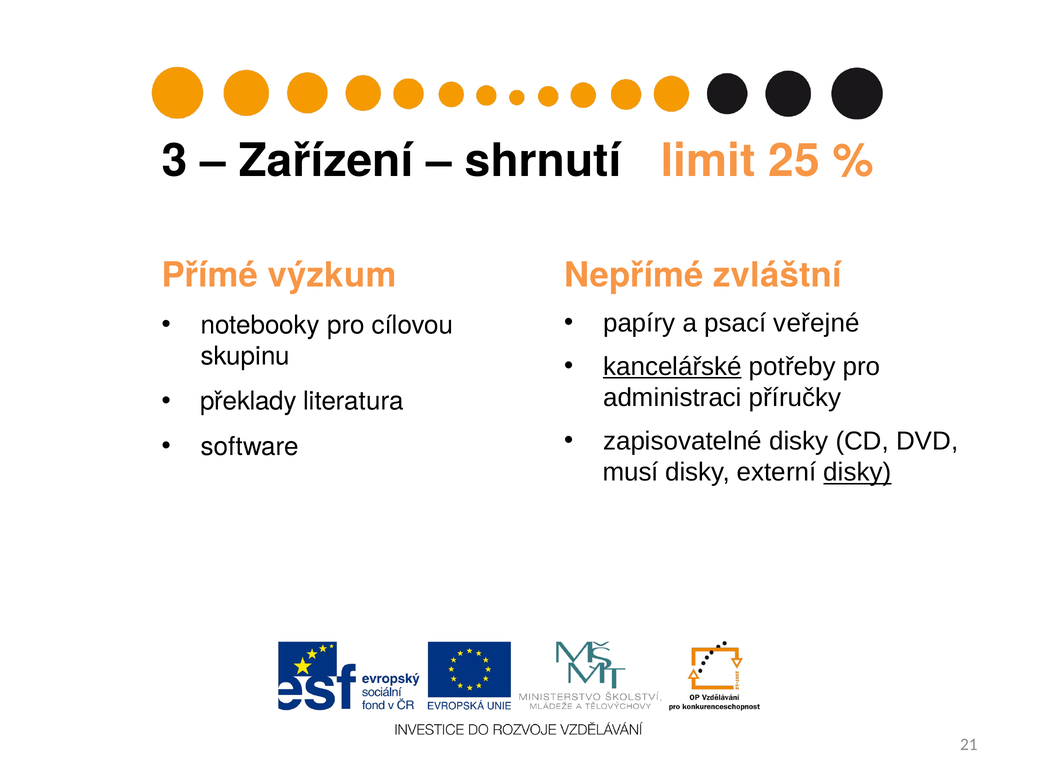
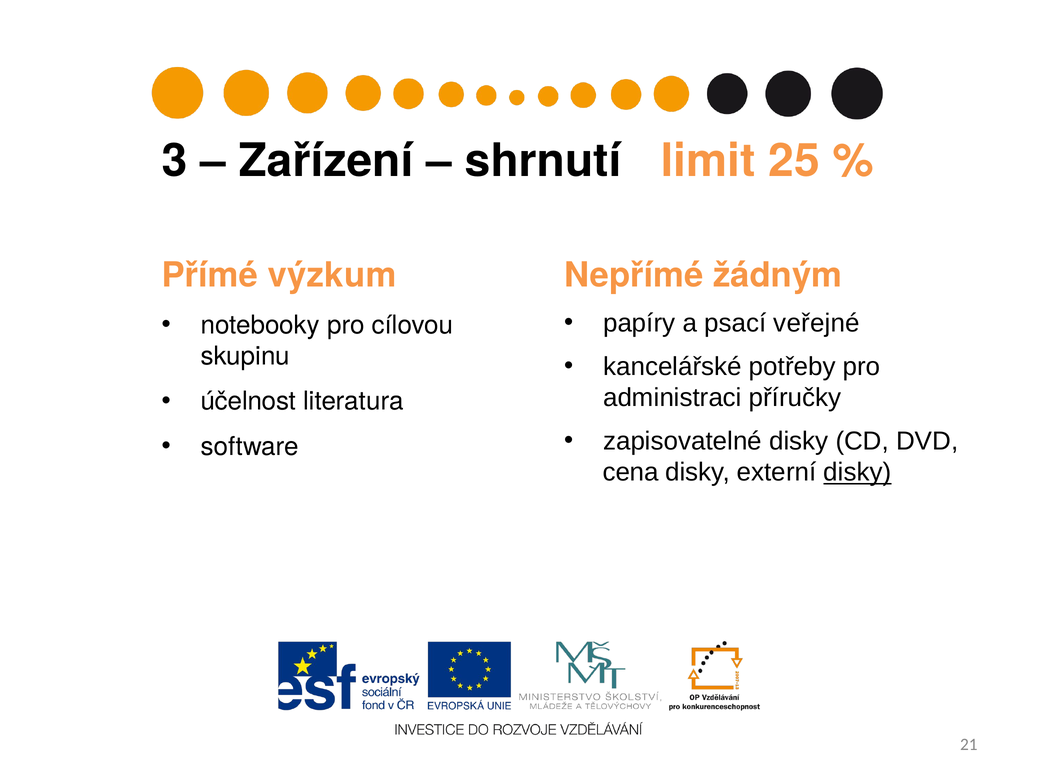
zvláštní: zvláštní -> žádným
kancelářské underline: present -> none
překlady: překlady -> účelnost
musí: musí -> cena
